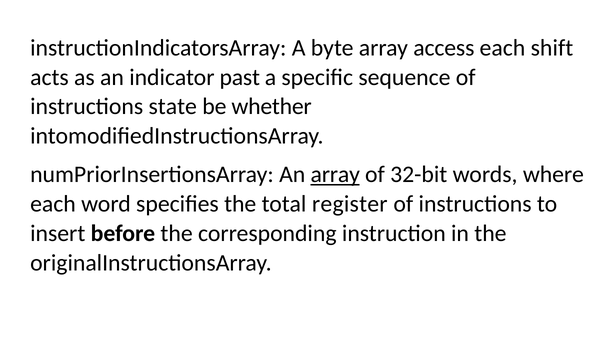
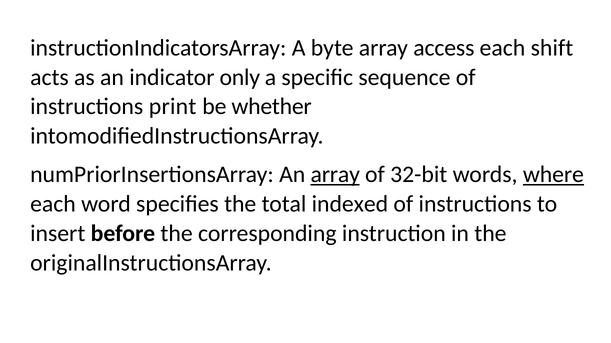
past: past -> only
state: state -> print
where underline: none -> present
register: register -> indexed
